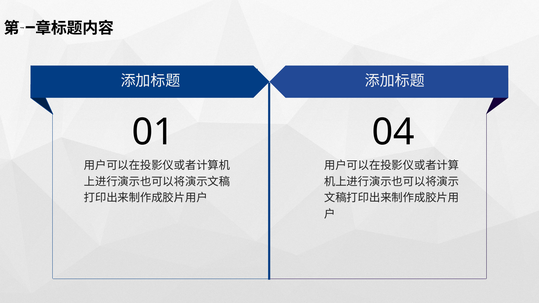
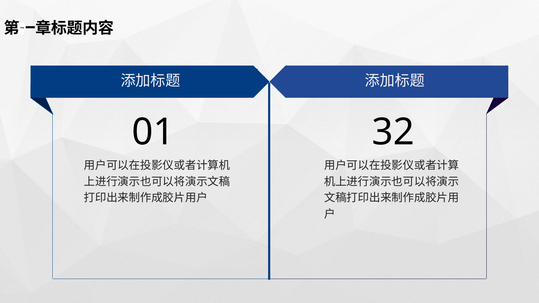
04: 04 -> 32
